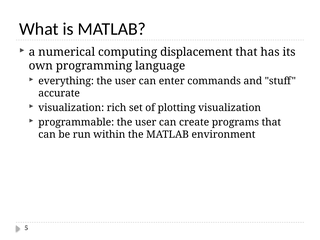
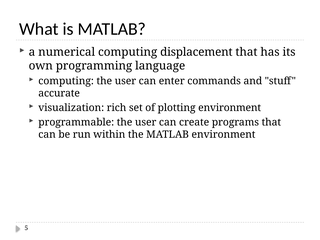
everything at (66, 81): everything -> computing
plotting visualization: visualization -> environment
